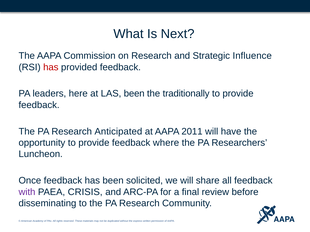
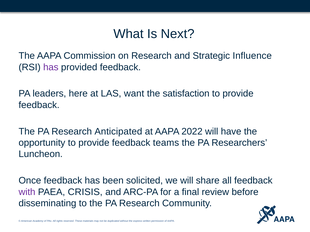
has at (51, 67) colour: red -> purple
LAS been: been -> want
traditionally: traditionally -> satisfaction
2011: 2011 -> 2022
where: where -> teams
